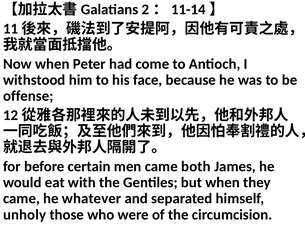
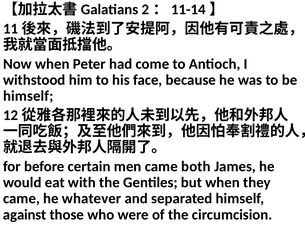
offense at (28, 96): offense -> himself
unholy: unholy -> against
